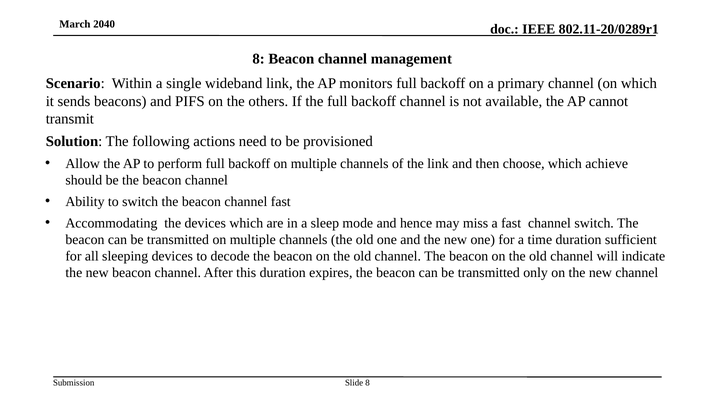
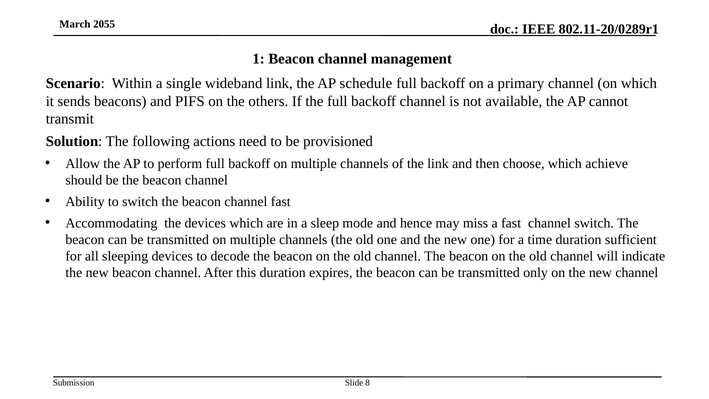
2040: 2040 -> 2055
8 at (259, 59): 8 -> 1
monitors: monitors -> schedule
